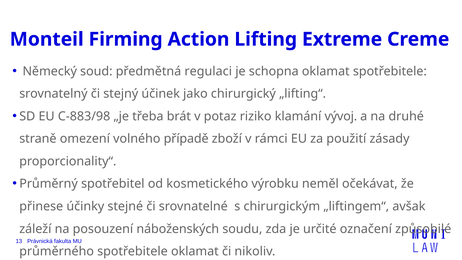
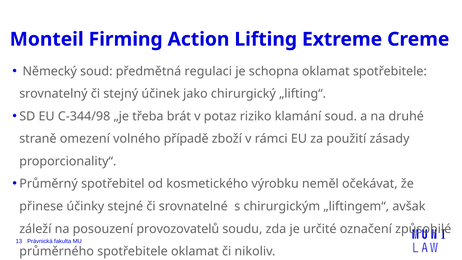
C-883/98: C-883/98 -> C-344/98
klamání vývoj: vývoj -> soud
náboženských: náboženských -> provozovatelů
